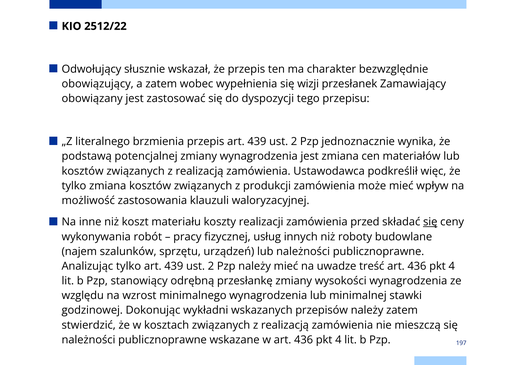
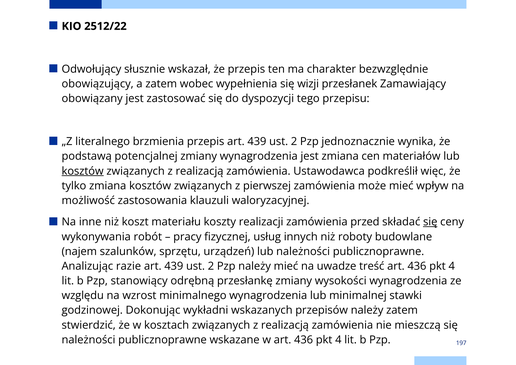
kosztów at (83, 171) underline: none -> present
produkcji: produkcji -> pierwszej
Analizując tylko: tylko -> razie
